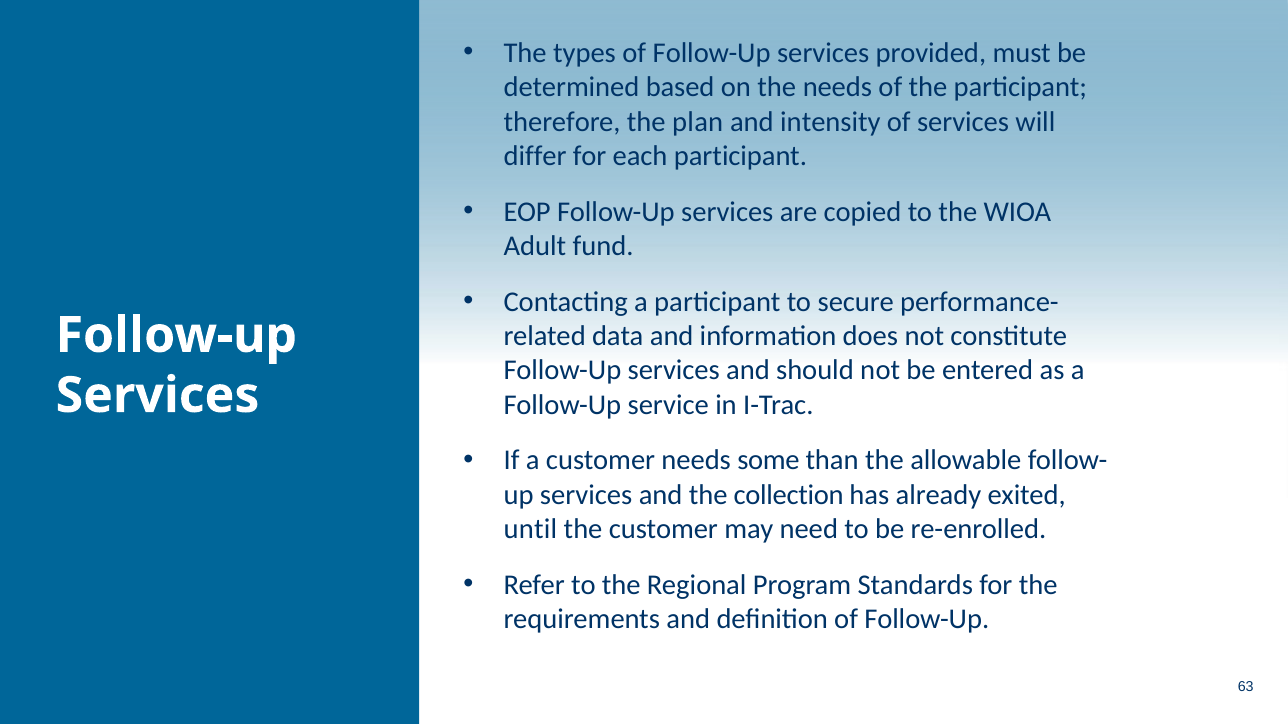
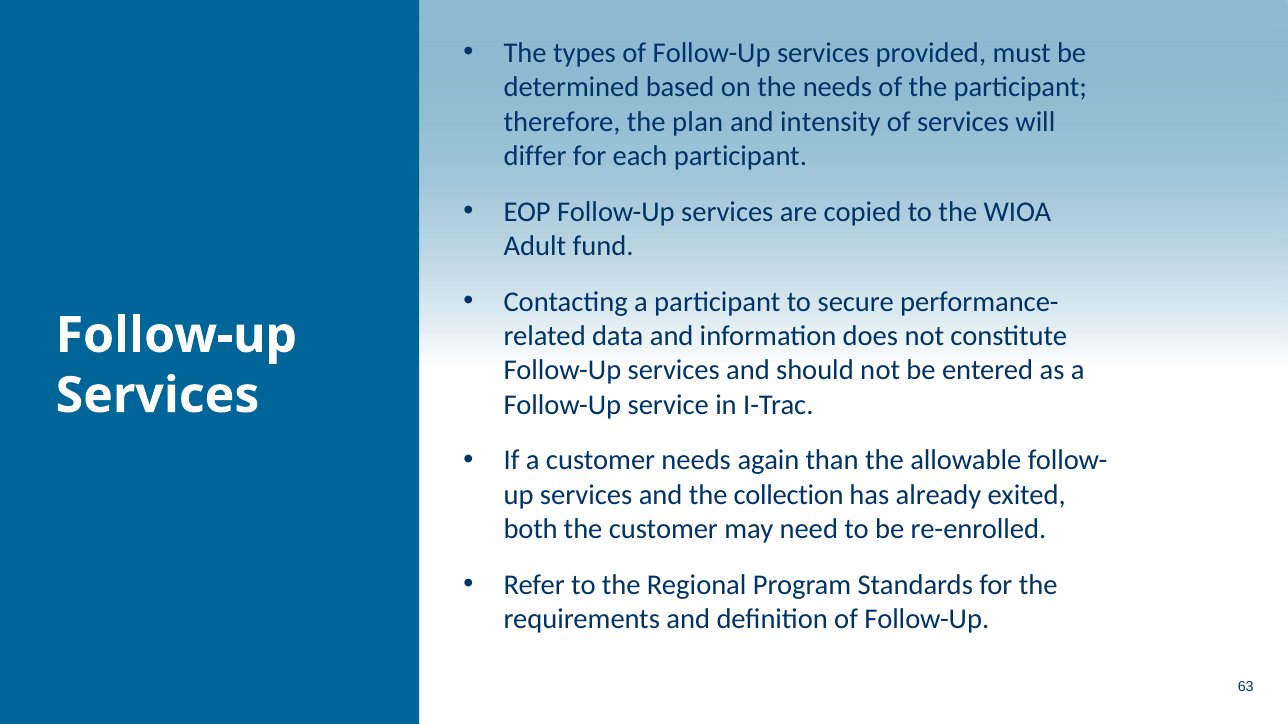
some: some -> again
until: until -> both
